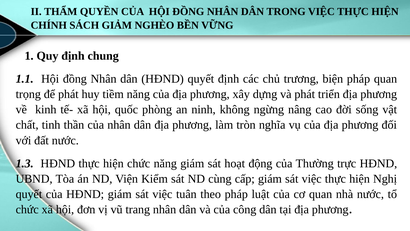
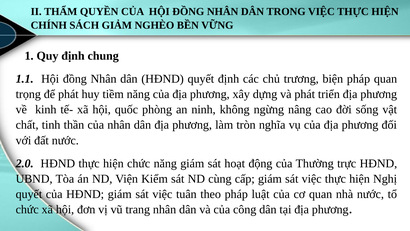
1.3: 1.3 -> 2.0
